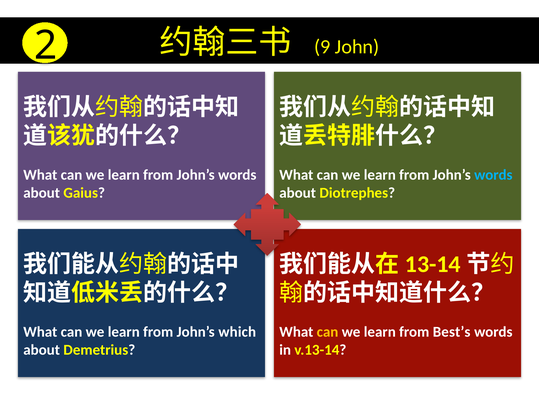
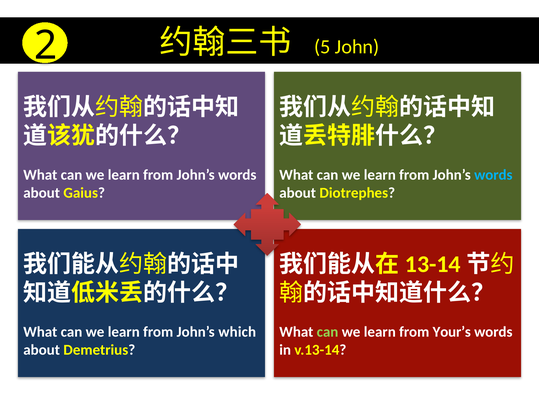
9: 9 -> 5
can at (328, 332) colour: yellow -> light green
Best’s: Best’s -> Your’s
